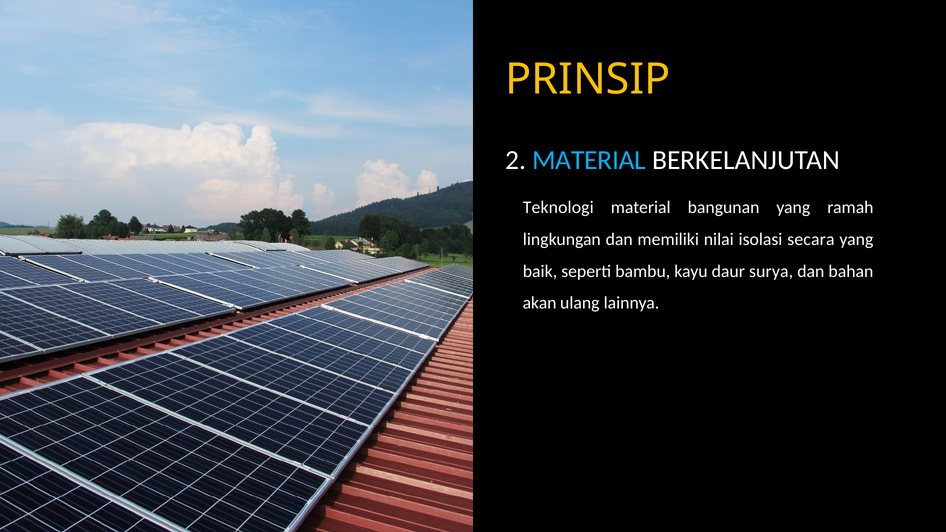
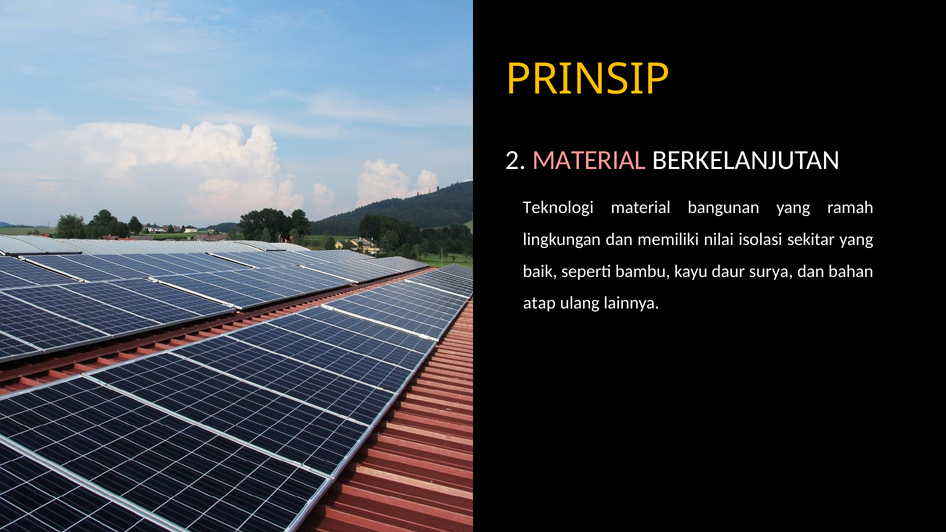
MATERIAL at (589, 160) colour: light blue -> pink
secara: secara -> sekitar
akan: akan -> atap
